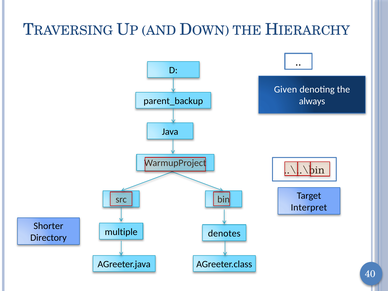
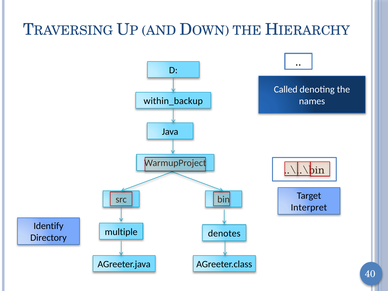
Given: Given -> Called
parent_backup: parent_backup -> within_backup
always: always -> names
Shorter: Shorter -> Identify
